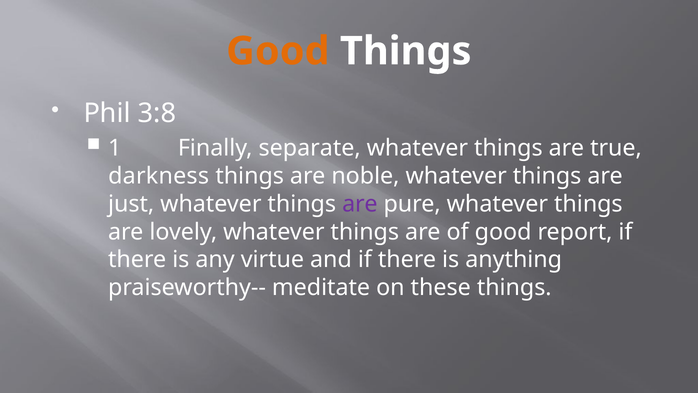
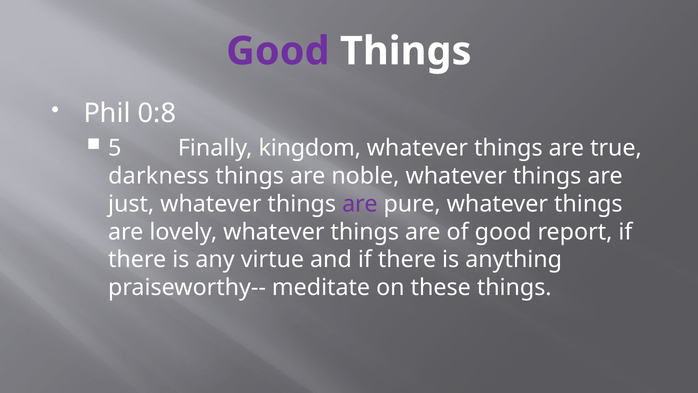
Good at (278, 51) colour: orange -> purple
3:8: 3:8 -> 0:8
1: 1 -> 5
separate: separate -> kingdom
